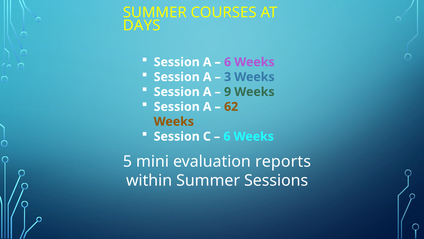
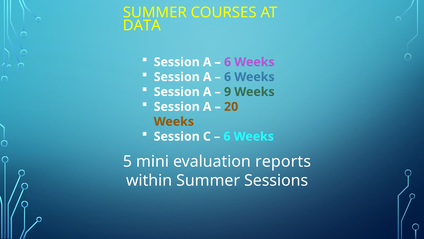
DAYS: DAYS -> DATA
3 at (228, 77): 3 -> 6
62: 62 -> 20
